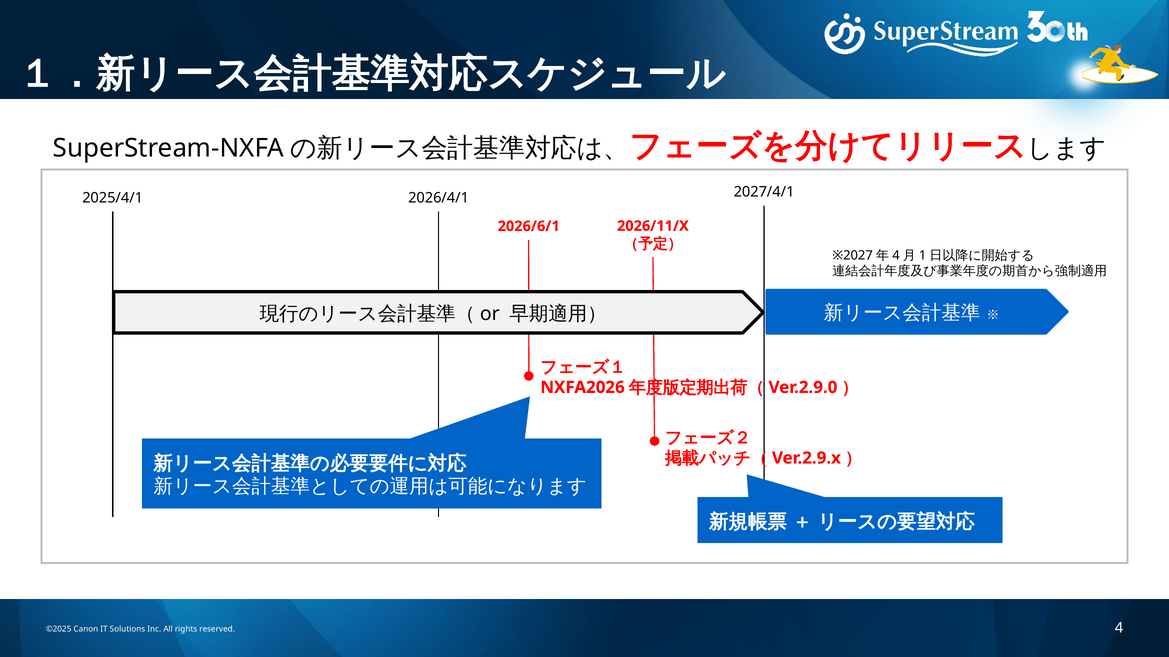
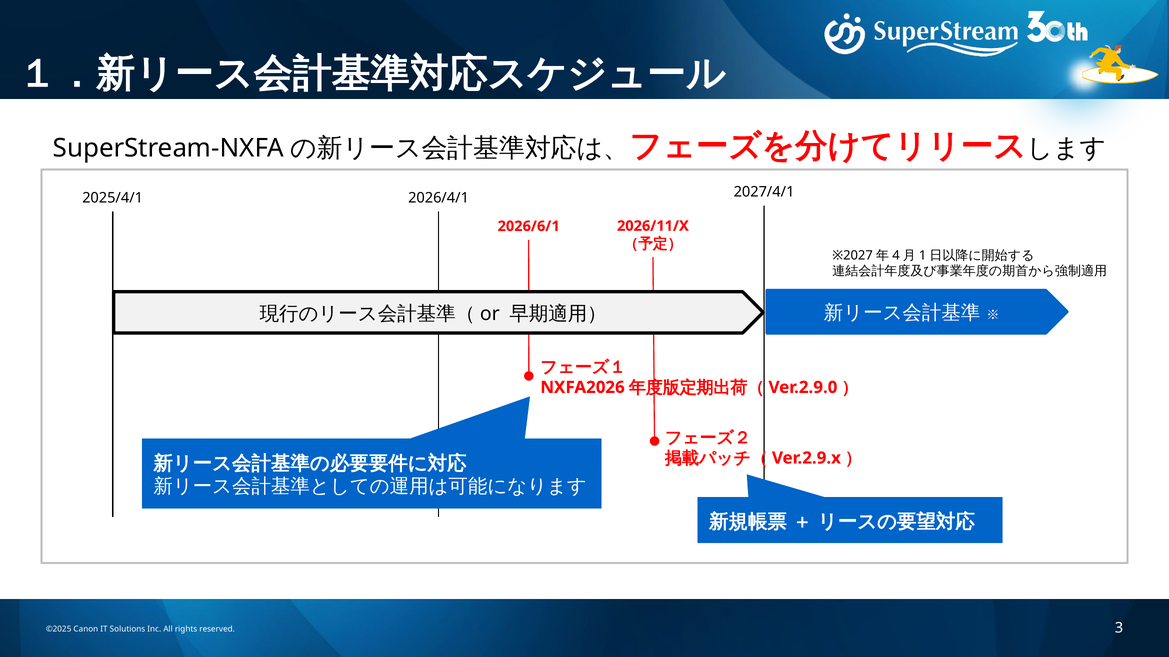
4: 4 -> 3
